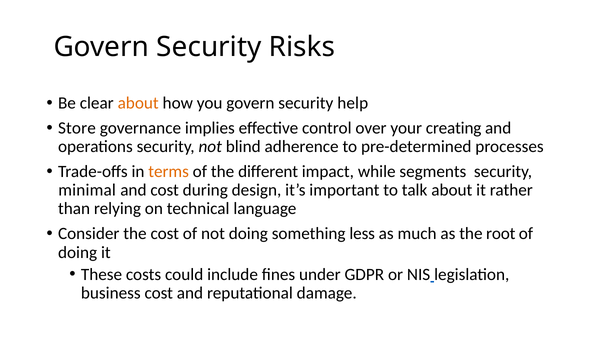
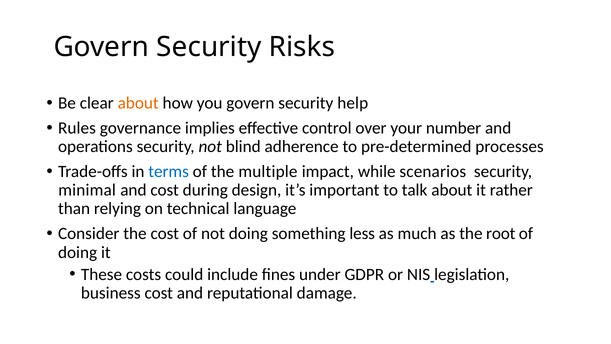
Store: Store -> Rules
creating: creating -> number
terms colour: orange -> blue
different: different -> multiple
segments: segments -> scenarios
